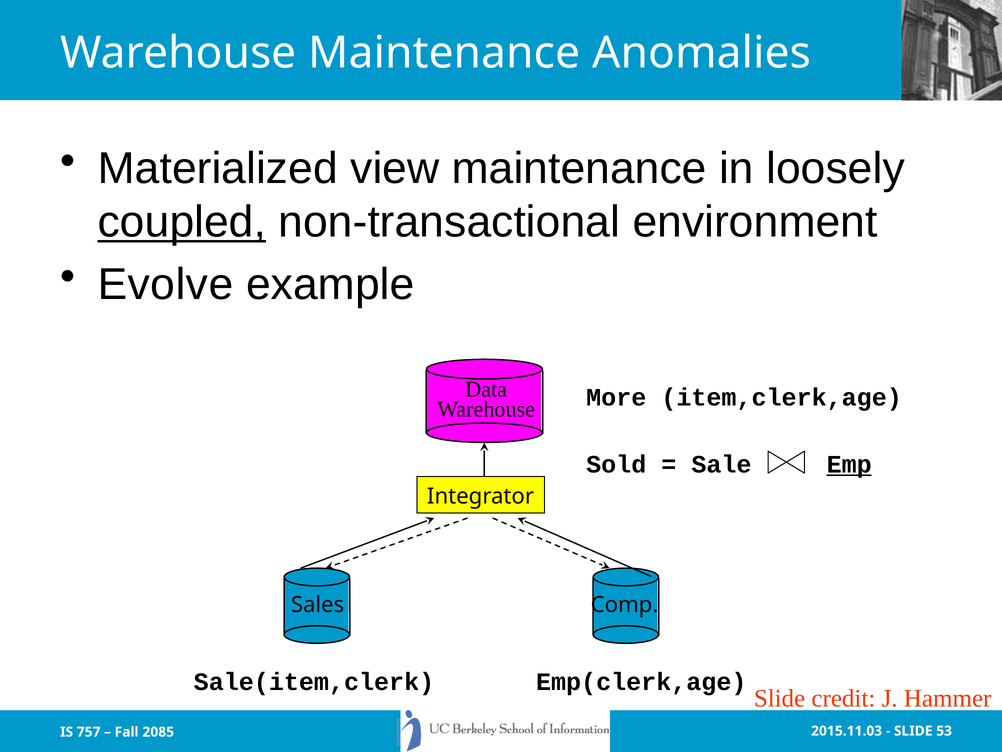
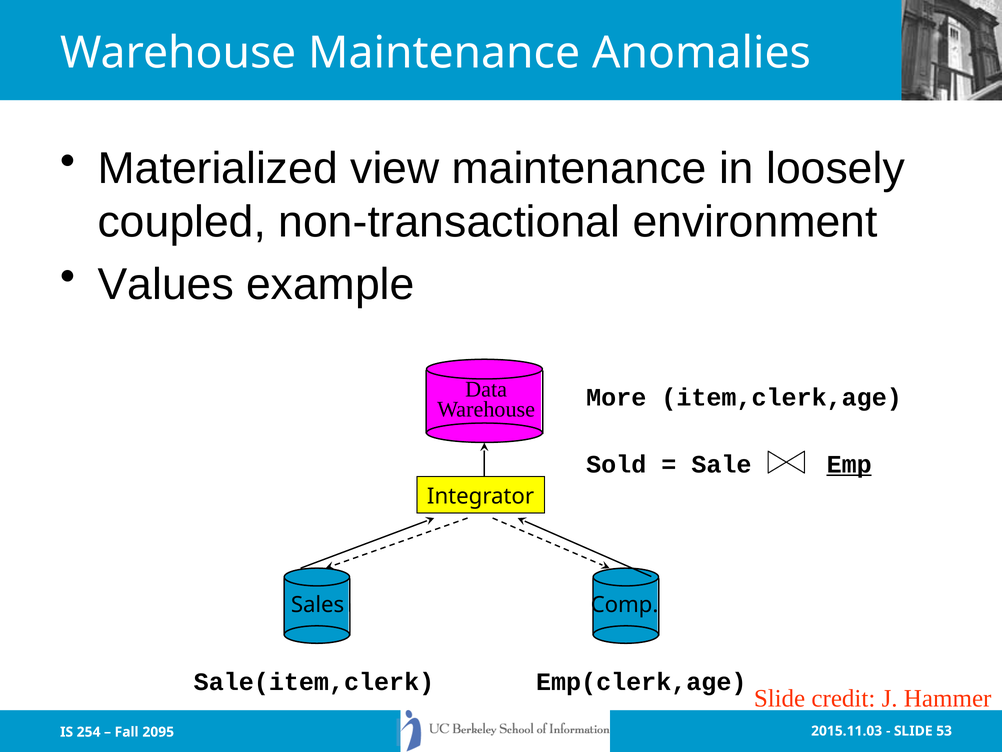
coupled underline: present -> none
Evolve: Evolve -> Values
757: 757 -> 254
2085: 2085 -> 2095
